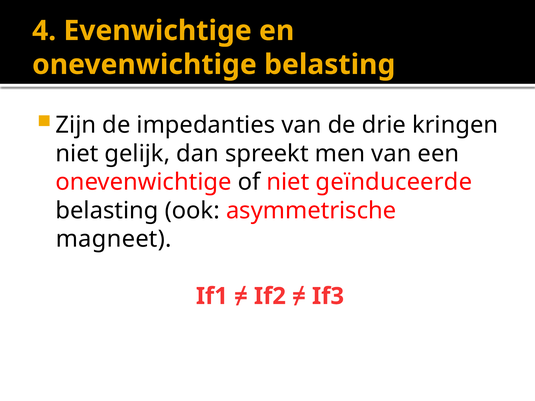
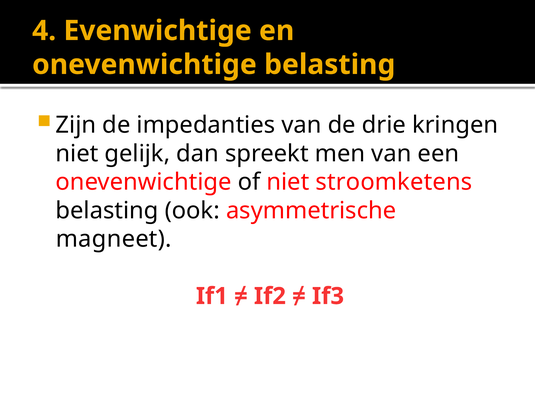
geïnduceerde: geïnduceerde -> stroomketens
